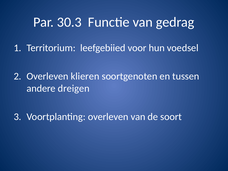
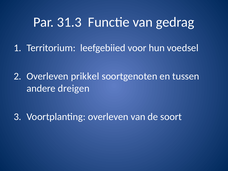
30.3: 30.3 -> 31.3
klieren: klieren -> prikkel
